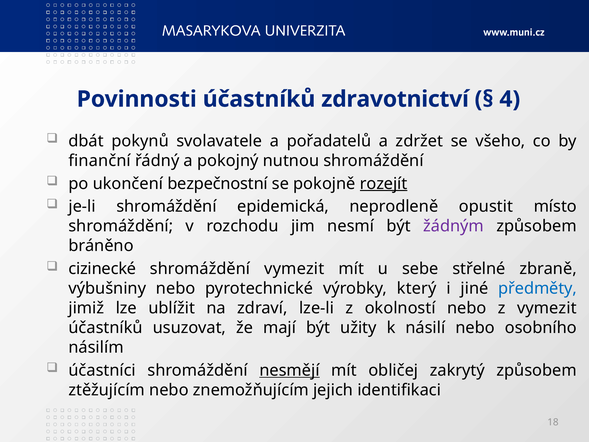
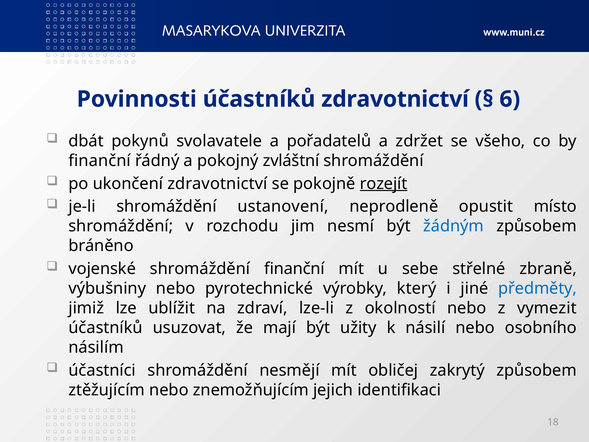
4: 4 -> 6
nutnou: nutnou -> zvláštní
ukončení bezpečnostní: bezpečnostní -> zdravotnictví
epidemická: epidemická -> ustanovení
žádným colour: purple -> blue
cizinecké: cizinecké -> vojenské
shromáždění vymezit: vymezit -> finanční
nesmějí underline: present -> none
